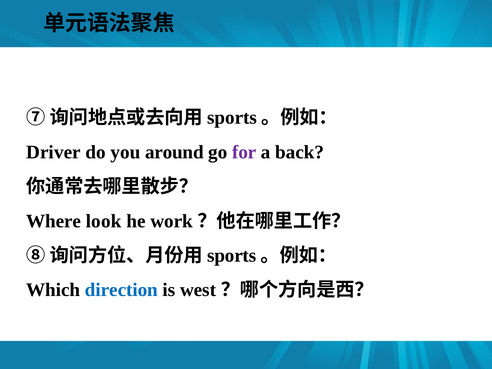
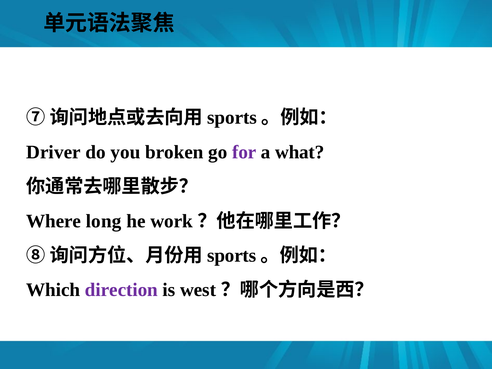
around: around -> broken
back: back -> what
look: look -> long
direction colour: blue -> purple
